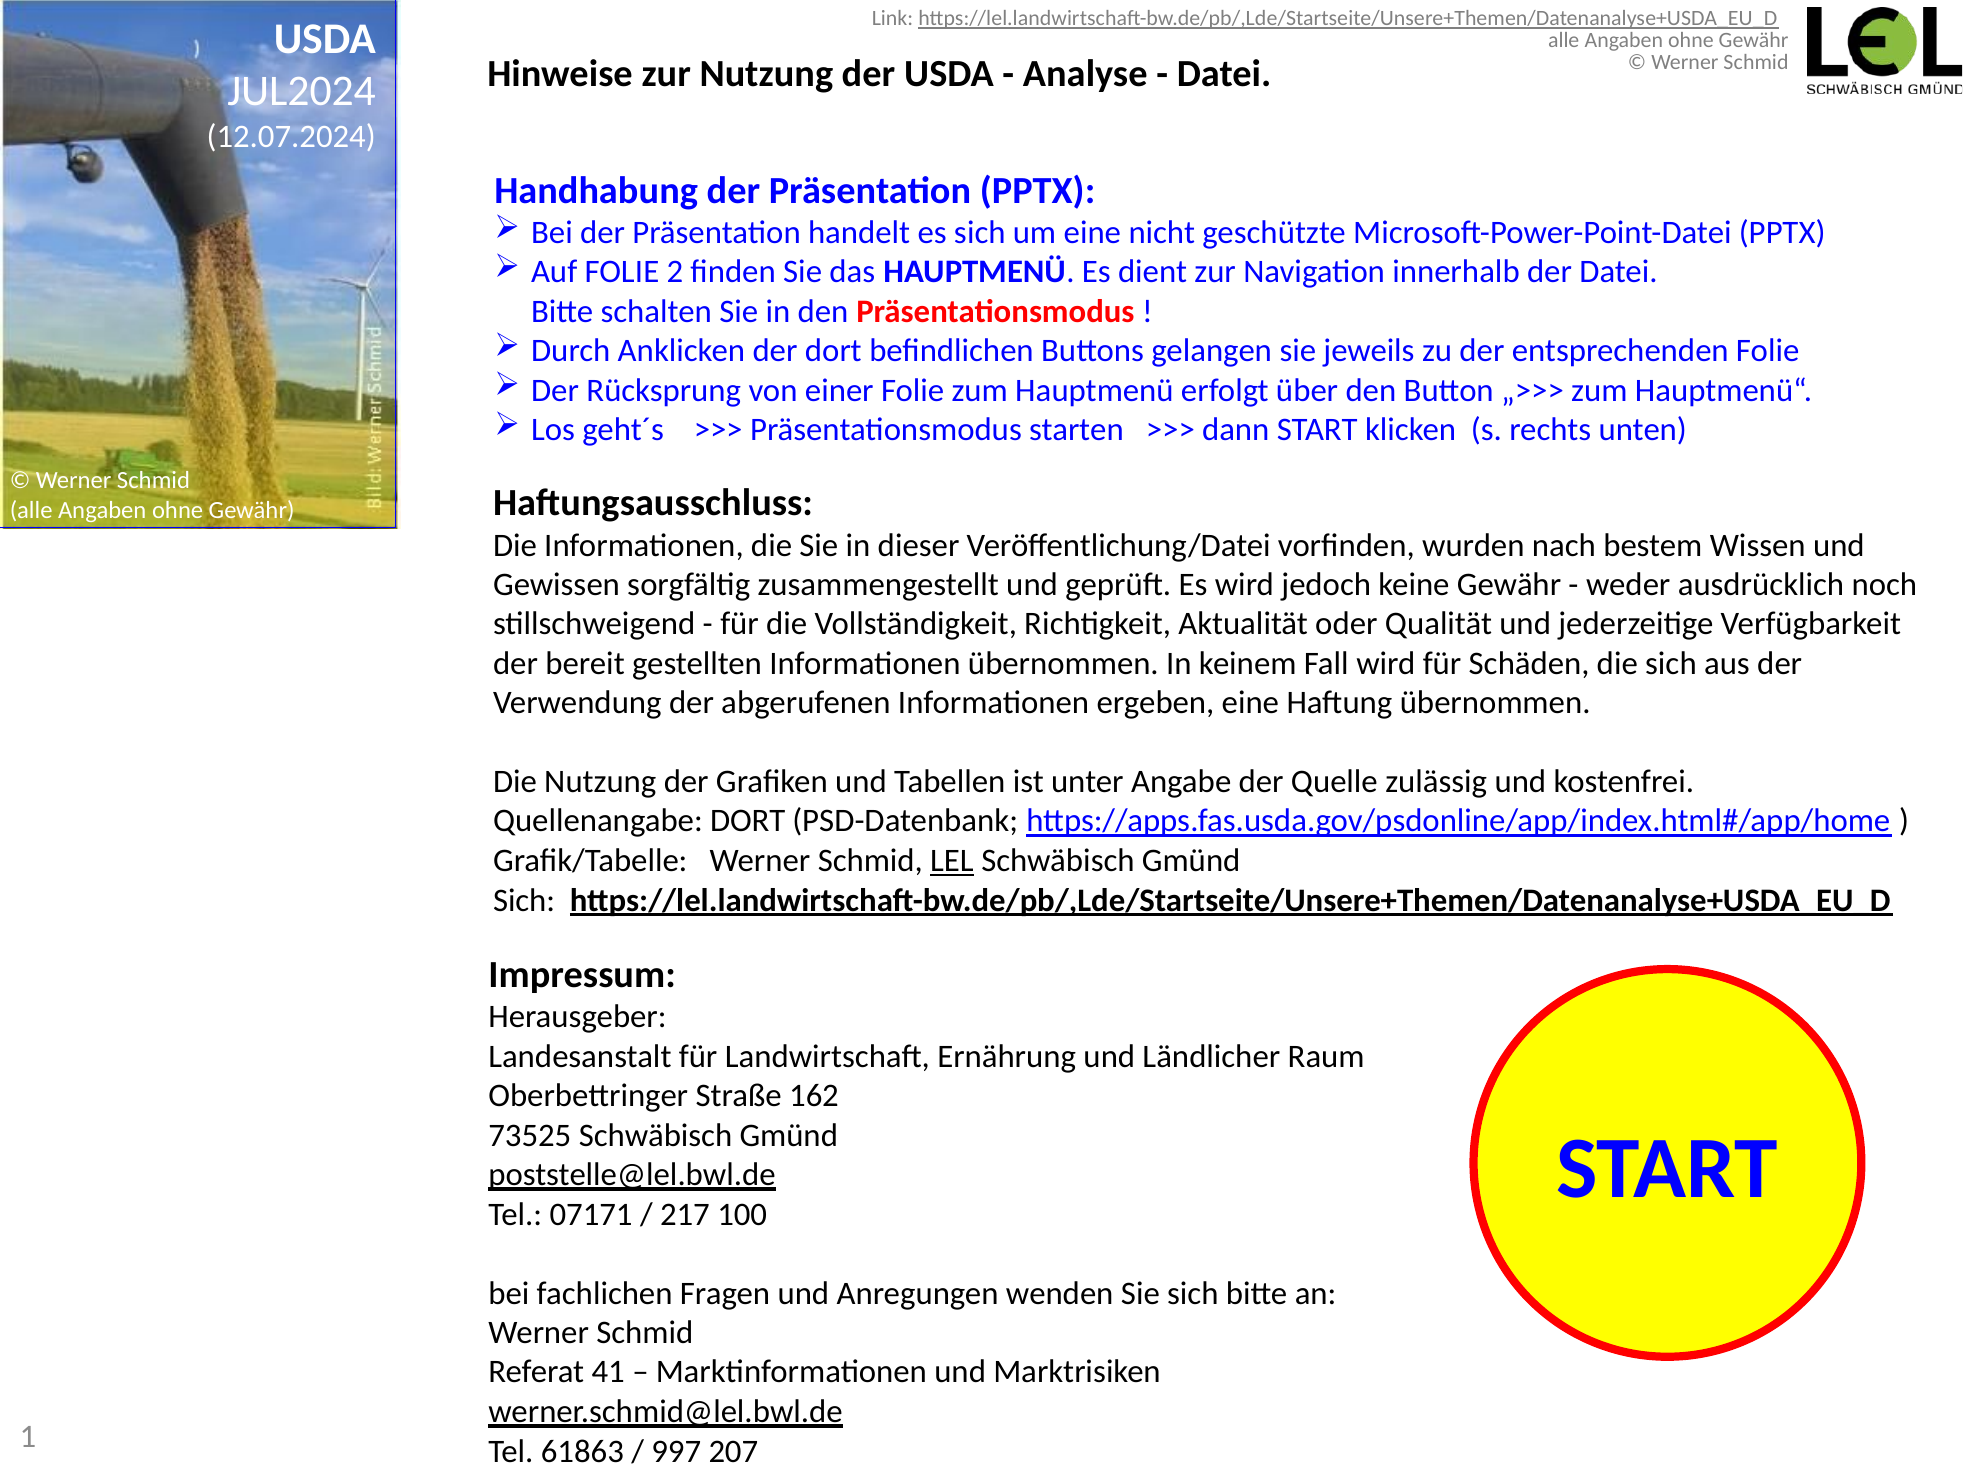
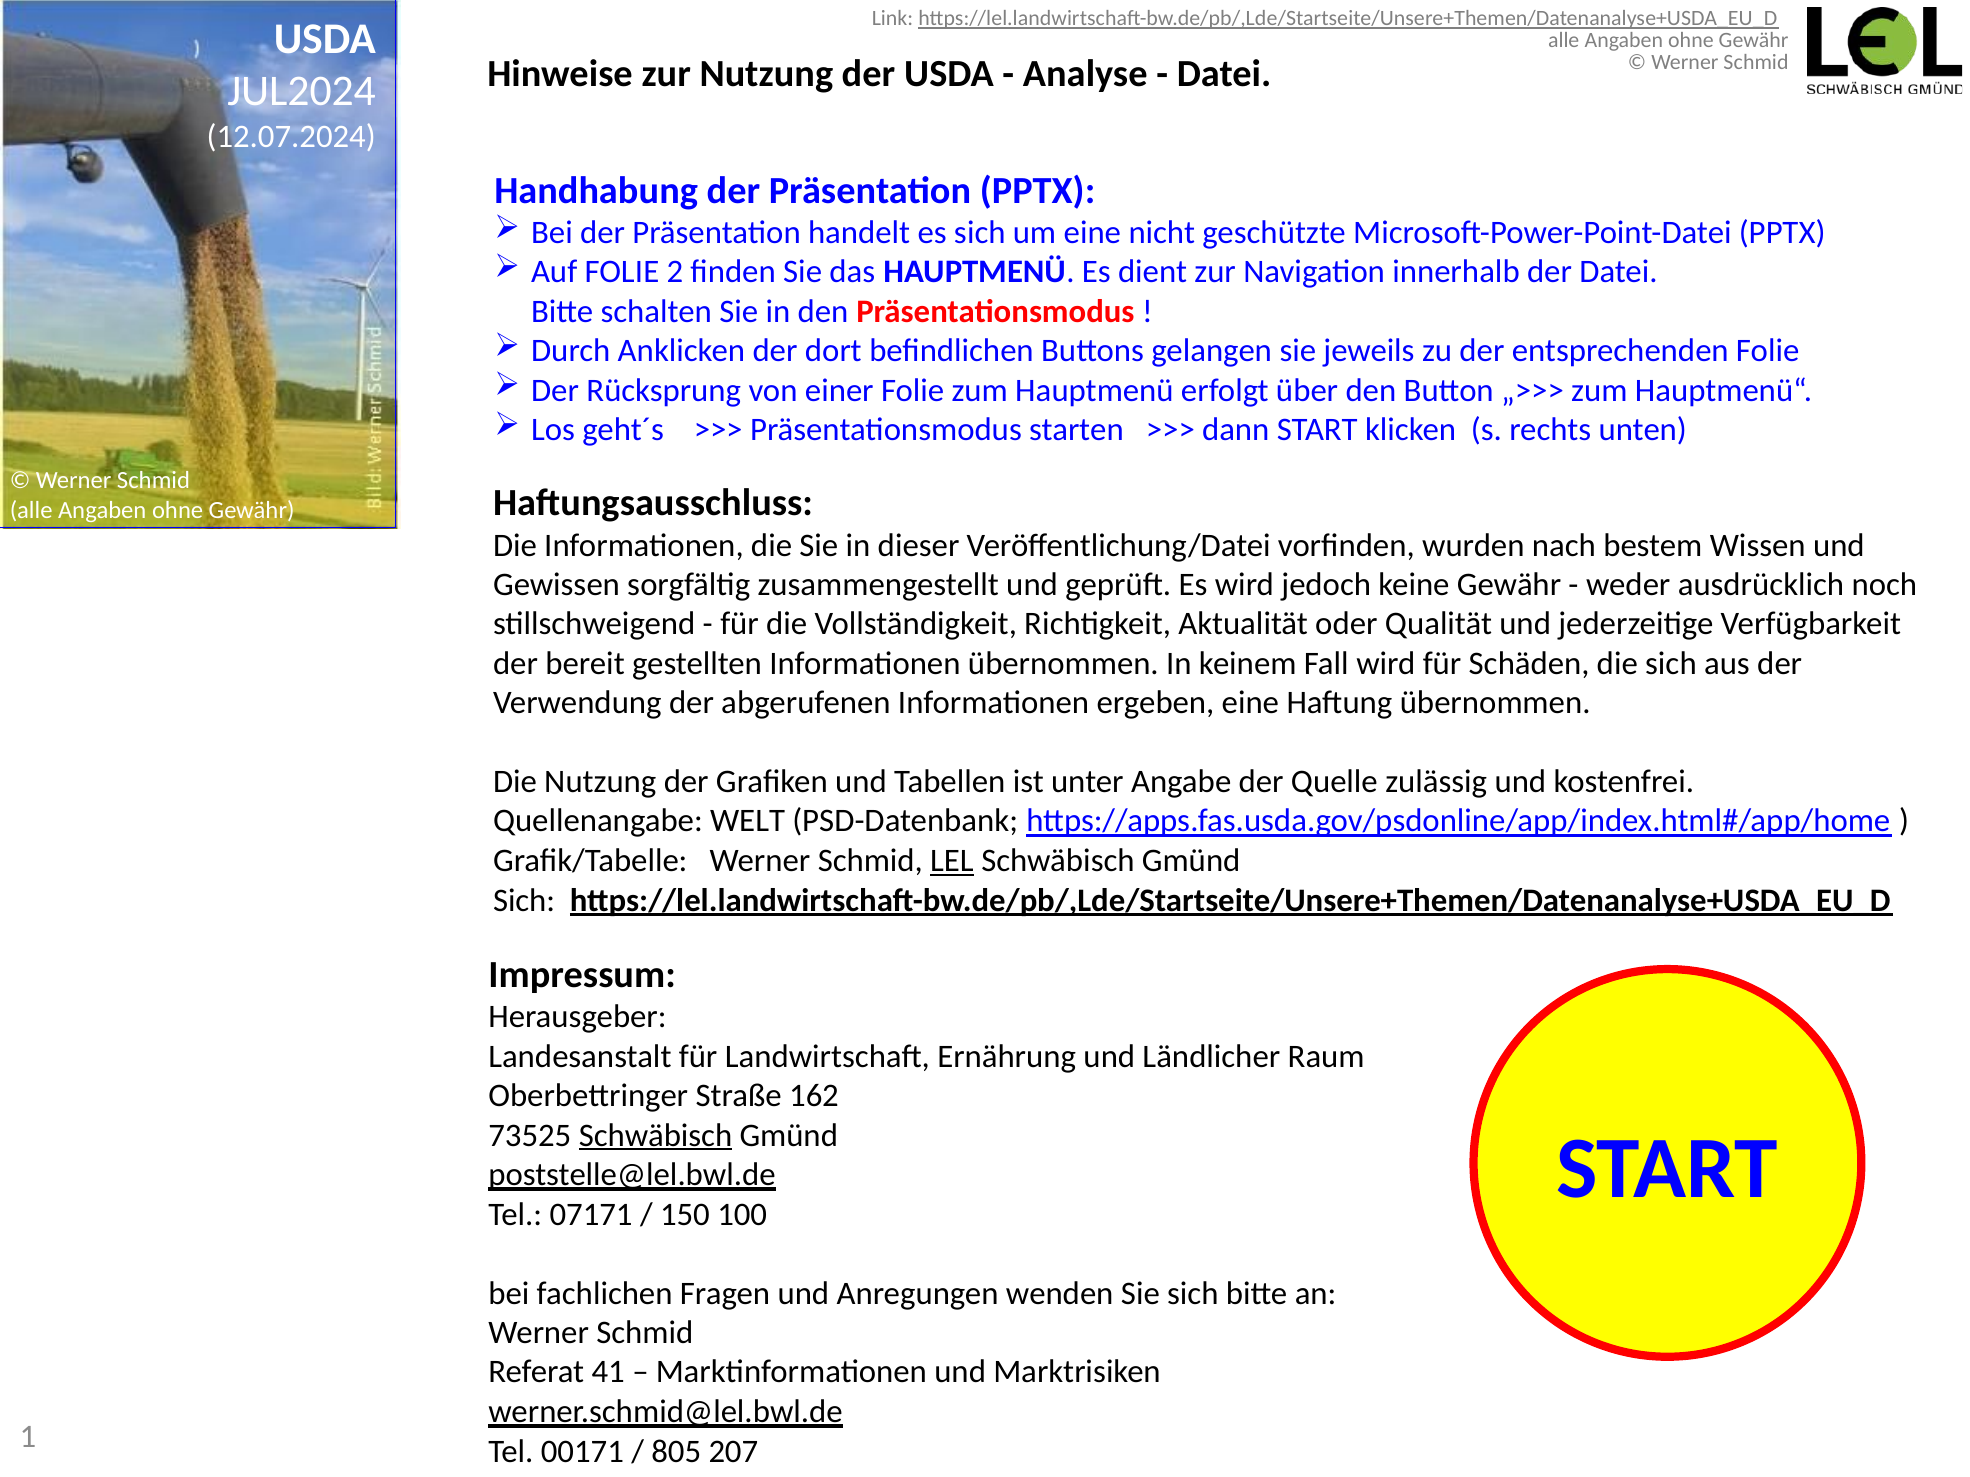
Quellenangabe DORT: DORT -> WELT
Schwäbisch at (656, 1136) underline: none -> present
217: 217 -> 150
61863: 61863 -> 00171
997: 997 -> 805
